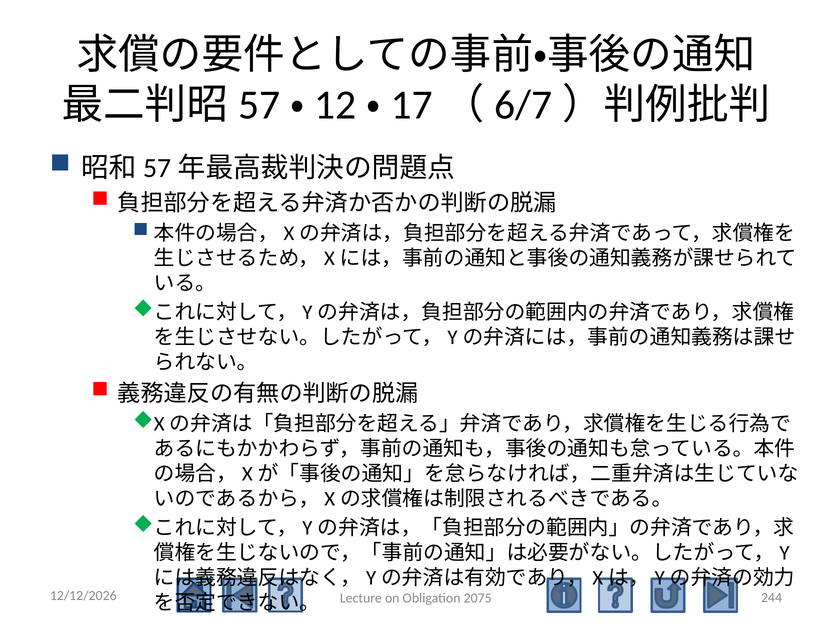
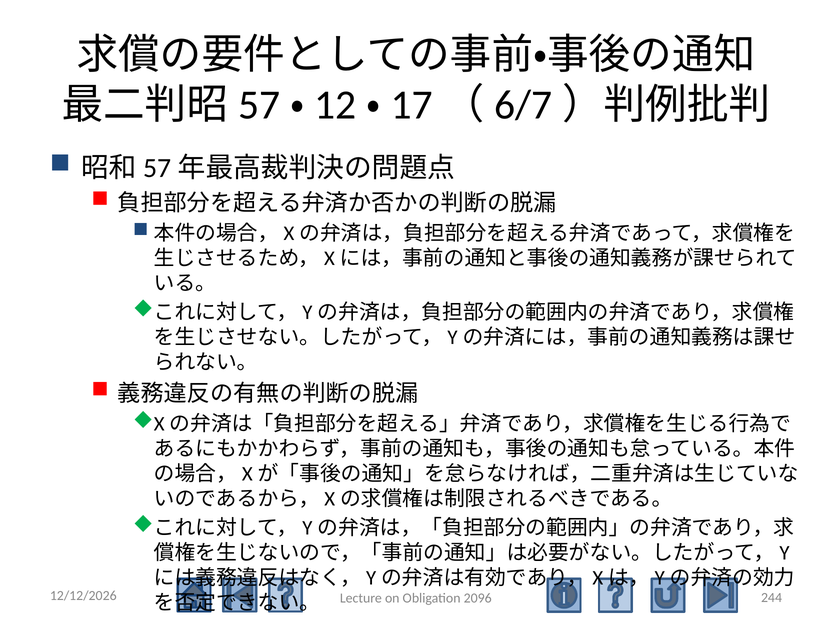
2075: 2075 -> 2096
